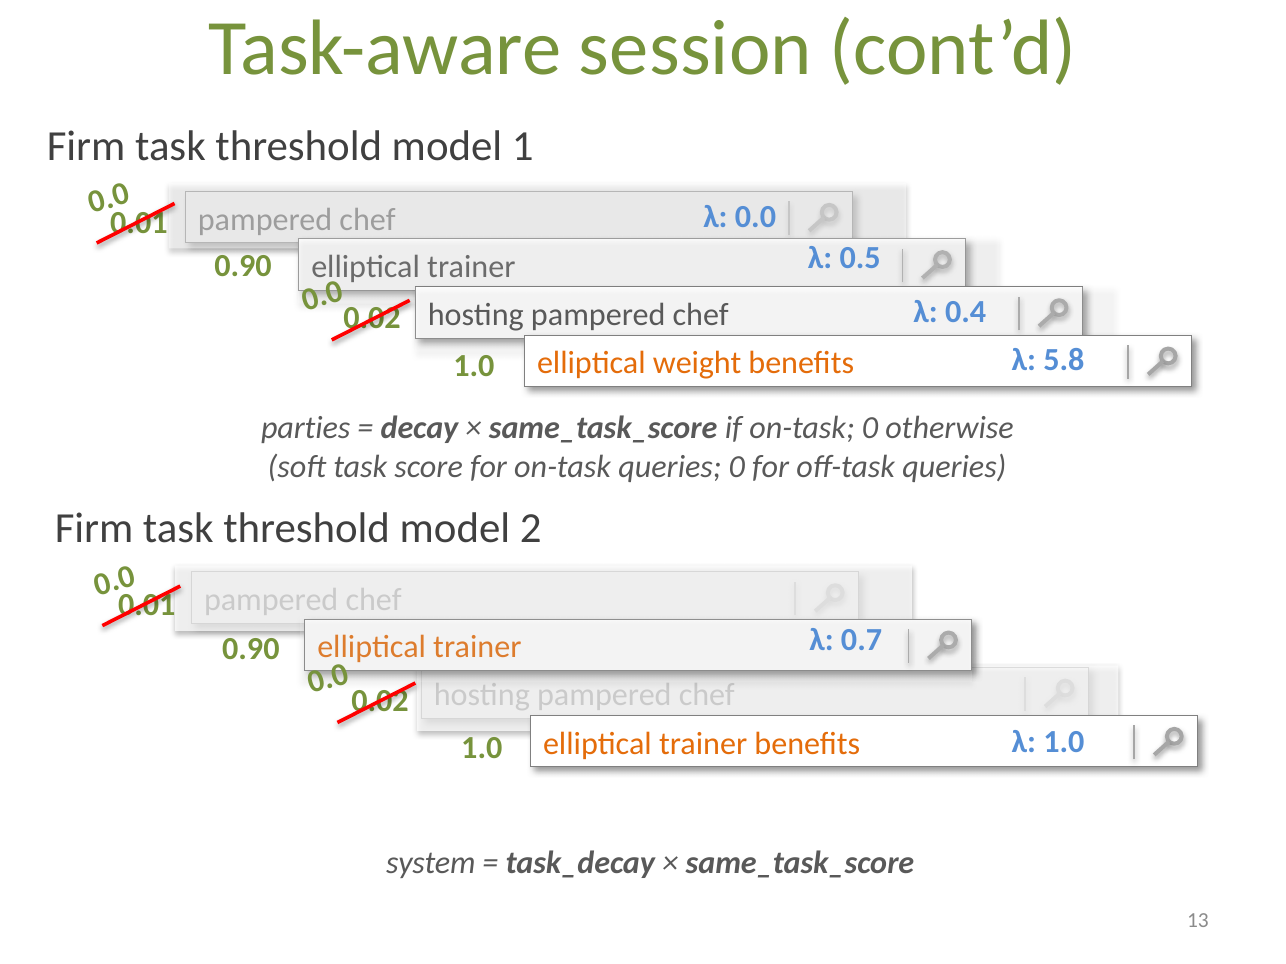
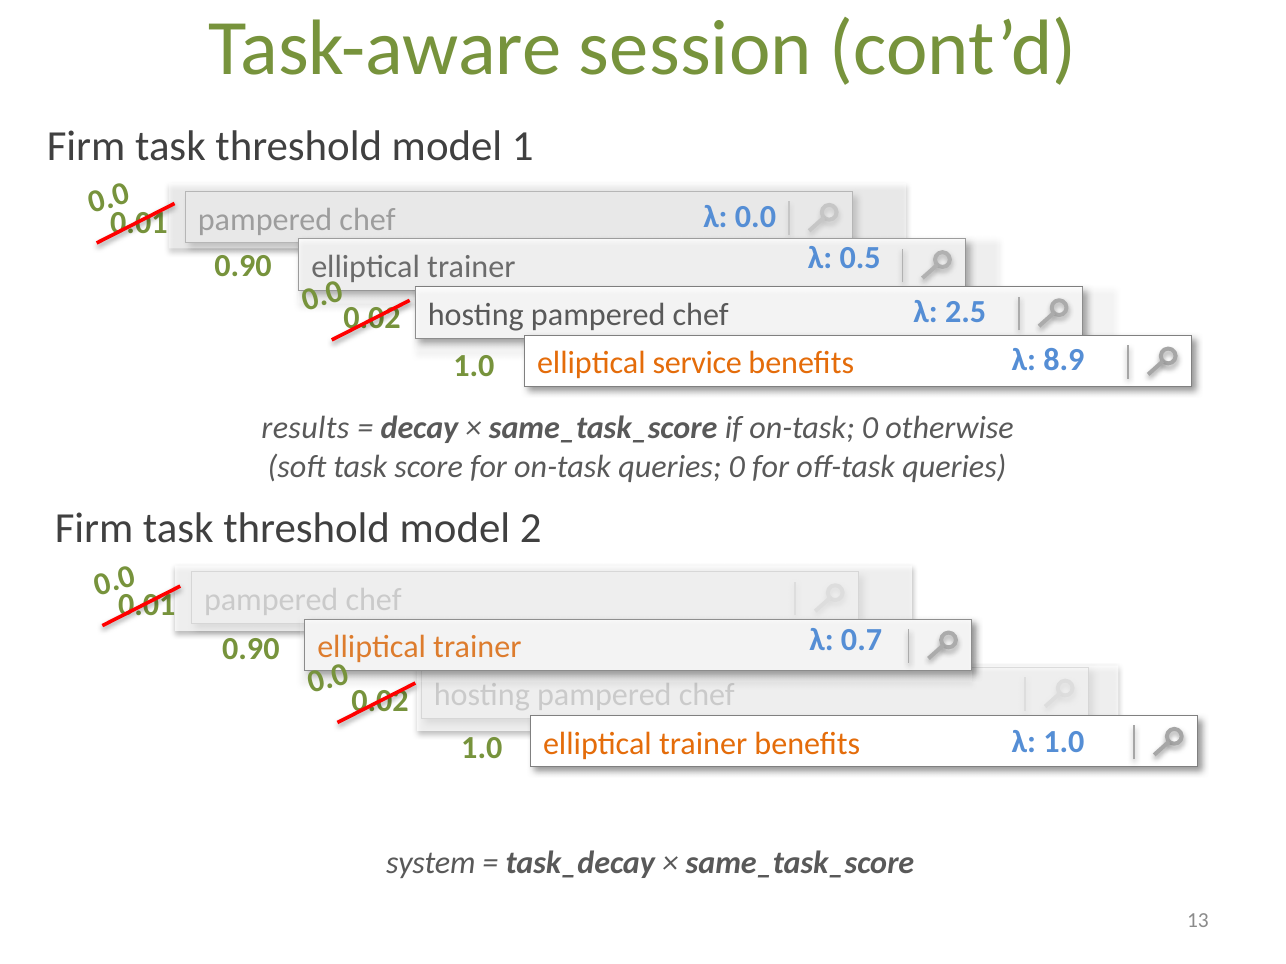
0.4: 0.4 -> 2.5
5.8: 5.8 -> 8.9
weight: weight -> service
parties: parties -> results
